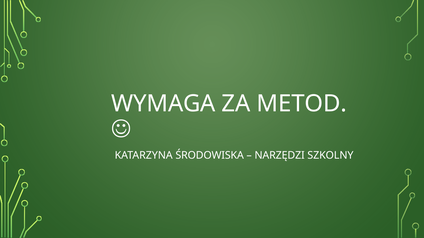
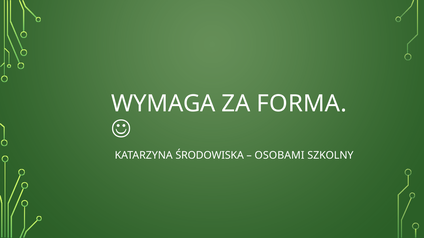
METOD: METOD -> FORMA
NARZĘDZI: NARZĘDZI -> OSOBAMI
